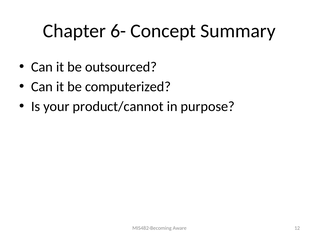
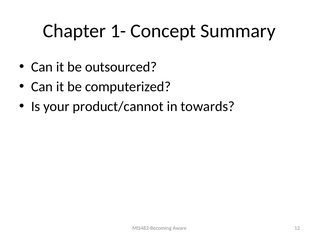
6-: 6- -> 1-
purpose: purpose -> towards
